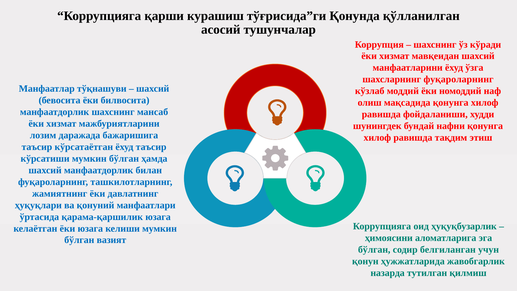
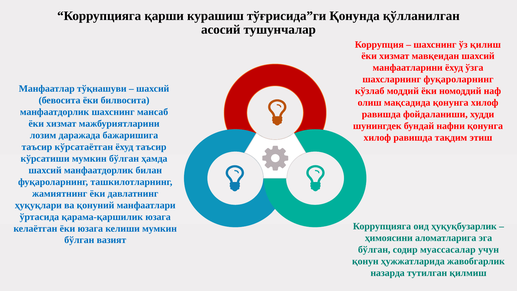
кўради: кўради -> қилиш
белгиланган: белгиланган -> муассасалар
